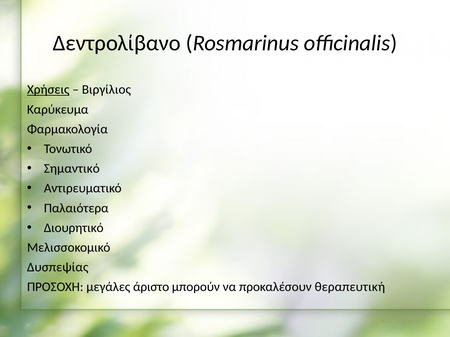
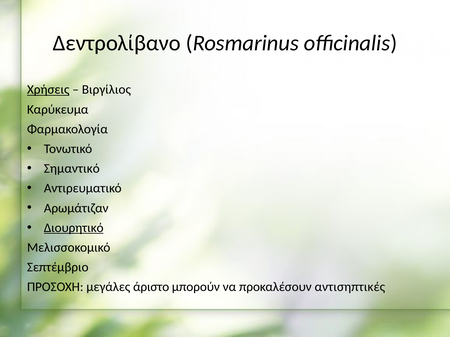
Παλαιότερα: Παλαιότερα -> Αρωμάτιζαν
Διουρητικό underline: none -> present
Δυσπεψίας: Δυσπεψίας -> Σεπτέμβριο
θεραπευτική: θεραπευτική -> αντισηπτικές
